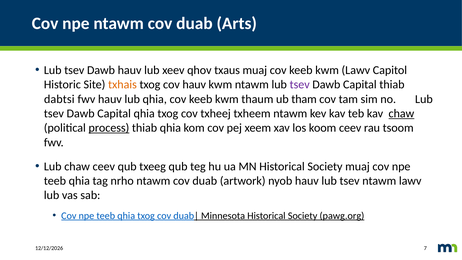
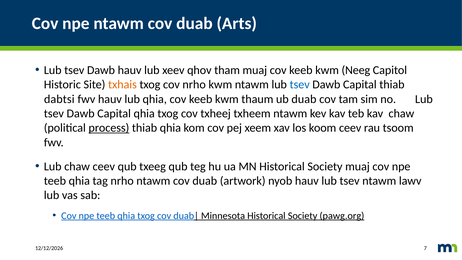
txaus: txaus -> tham
kwm Lawv: Lawv -> Neeg
cov hauv: hauv -> nrho
tsev at (300, 85) colour: purple -> blue
ub tham: tham -> duab
chaw at (401, 113) underline: present -> none
